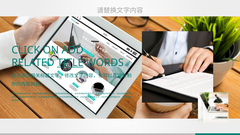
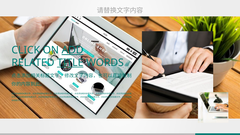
ADD underline: none -> present
